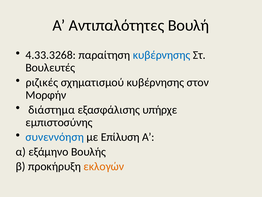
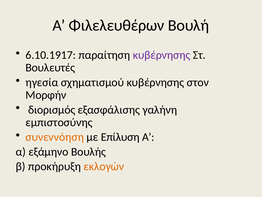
Αντιπαλότητες: Αντιπαλότητες -> Φιλελευθέρων
4.33.3268: 4.33.3268 -> 6.10.1917
κυβέρνησης colour: blue -> purple
ριζικές: ριζικές -> ηγεσία
διάστημα: διάστημα -> διορισμός
υπήρχε: υπήρχε -> γαλήνη
συνεννόηση colour: blue -> orange
